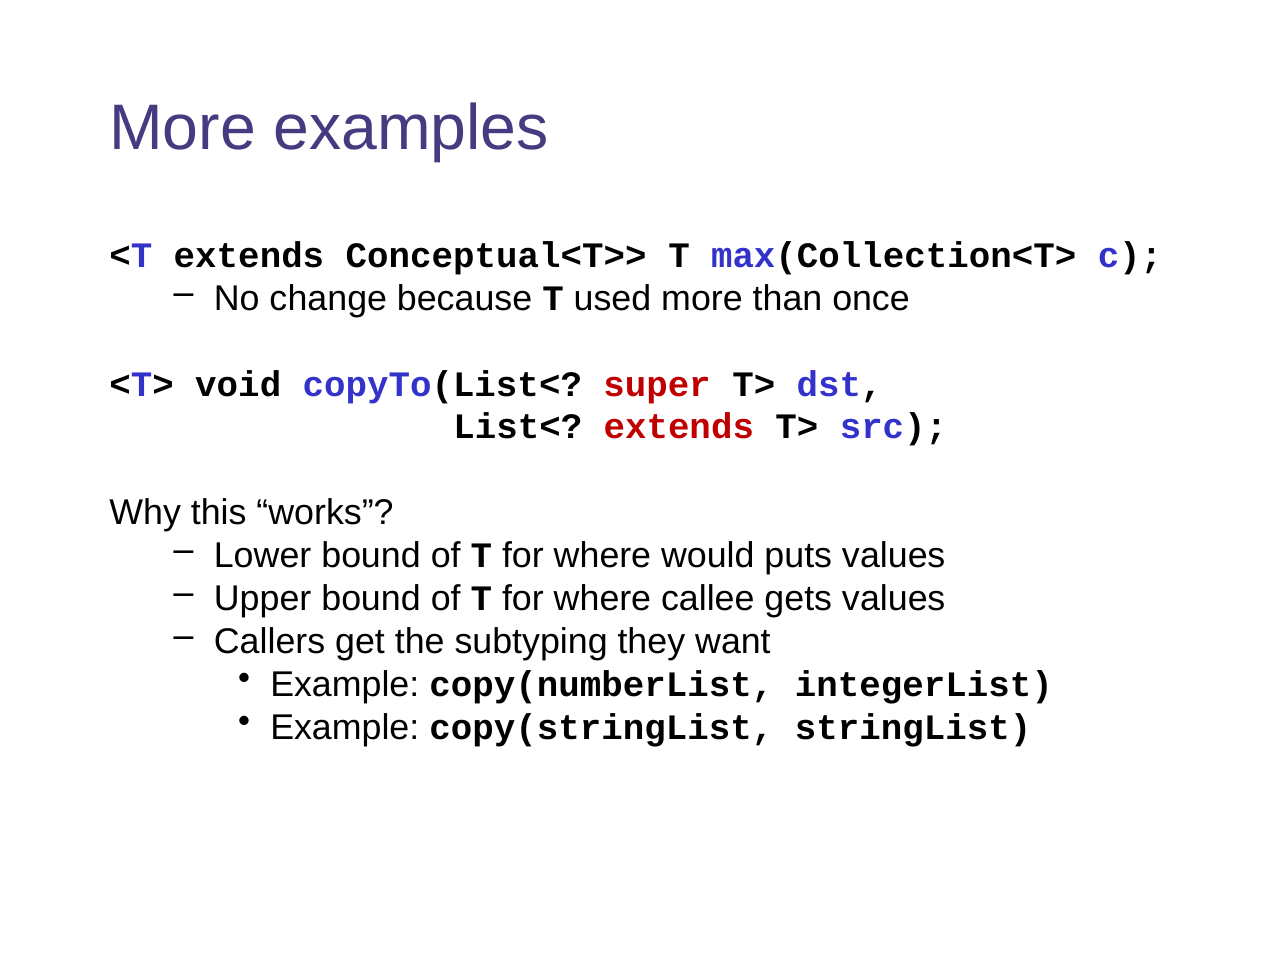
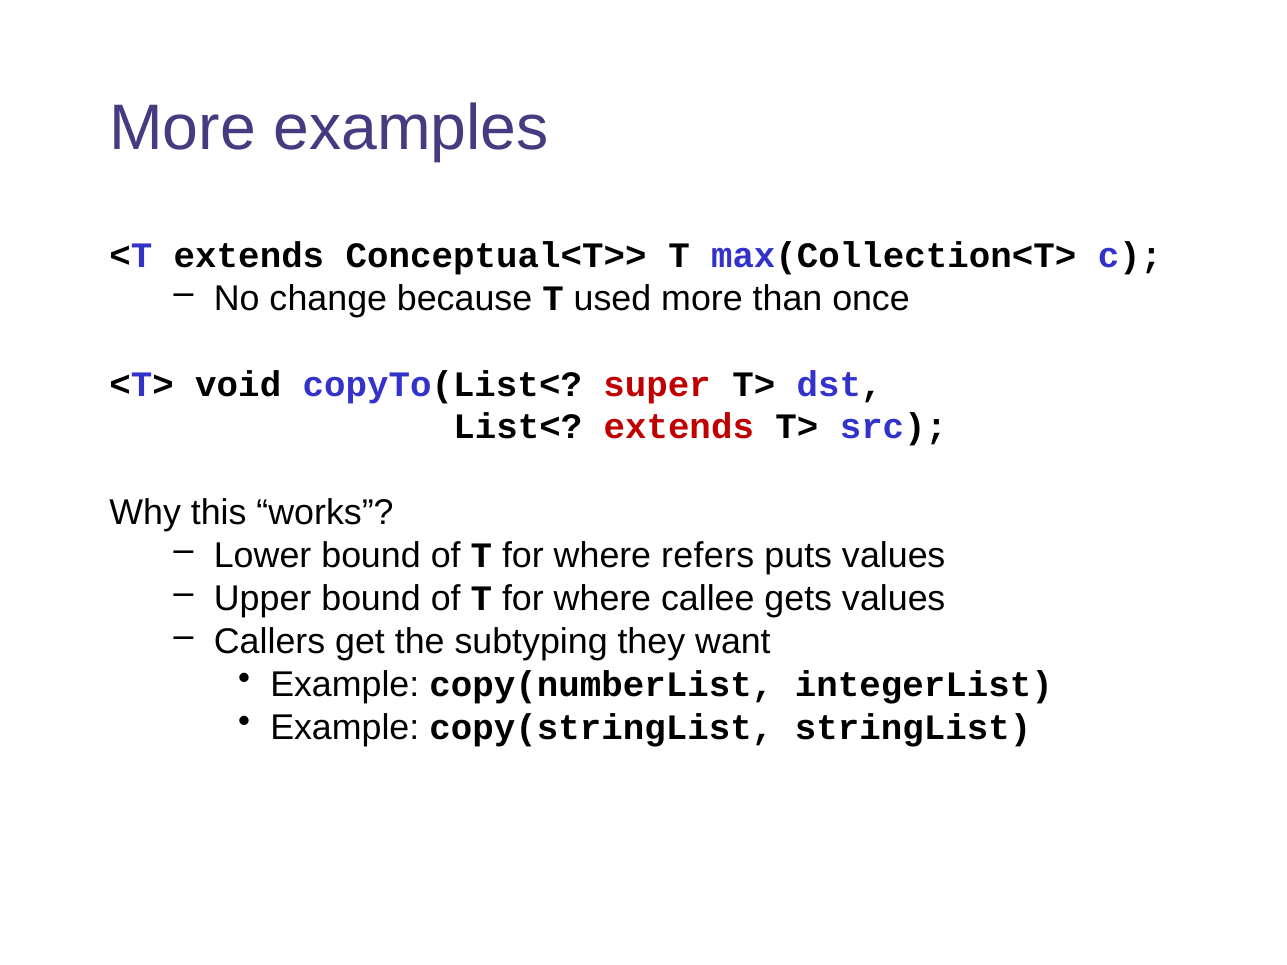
would: would -> refers
